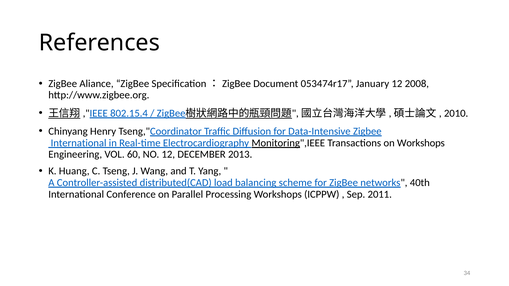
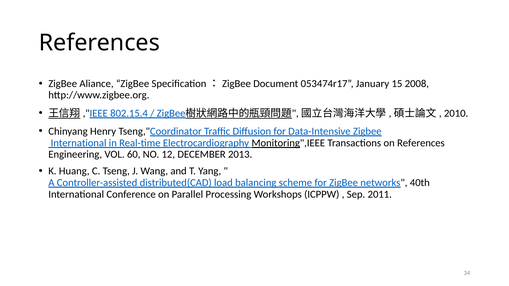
January 12: 12 -> 15
on Workshops: Workshops -> References
